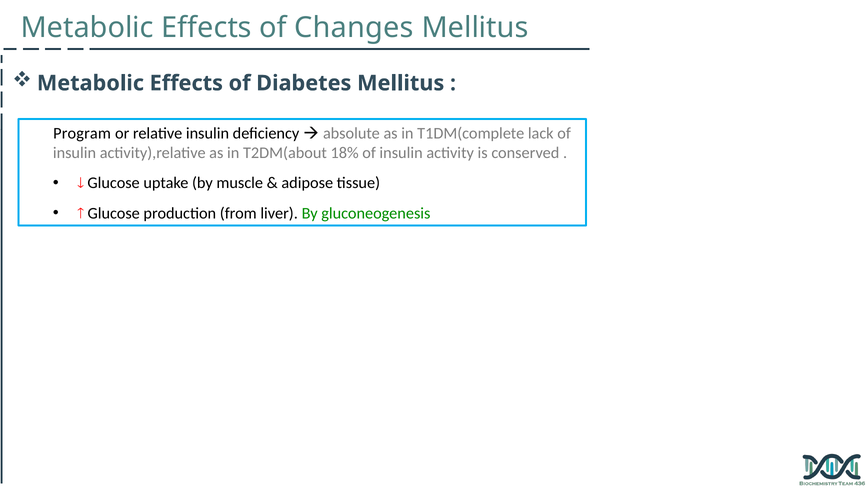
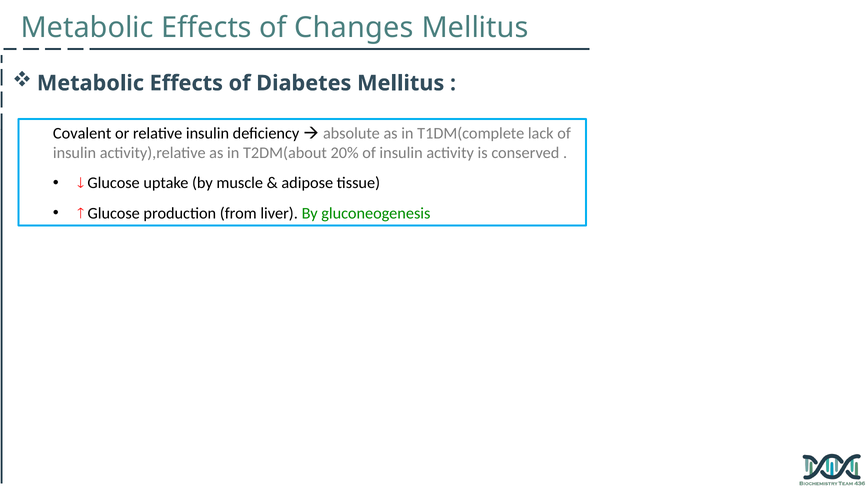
Program: Program -> Covalent
18%: 18% -> 20%
